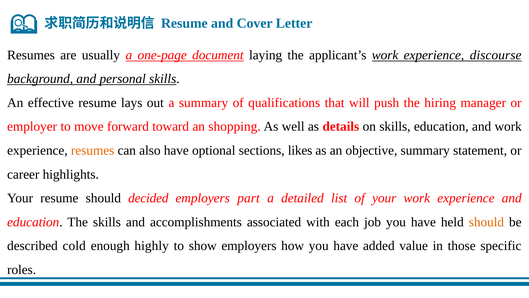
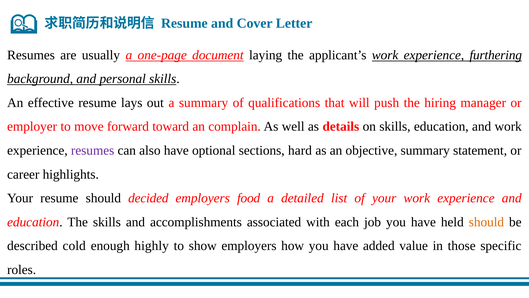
discourse: discourse -> furthering
shopping: shopping -> complain
resumes at (93, 150) colour: orange -> purple
likes: likes -> hard
part: part -> food
